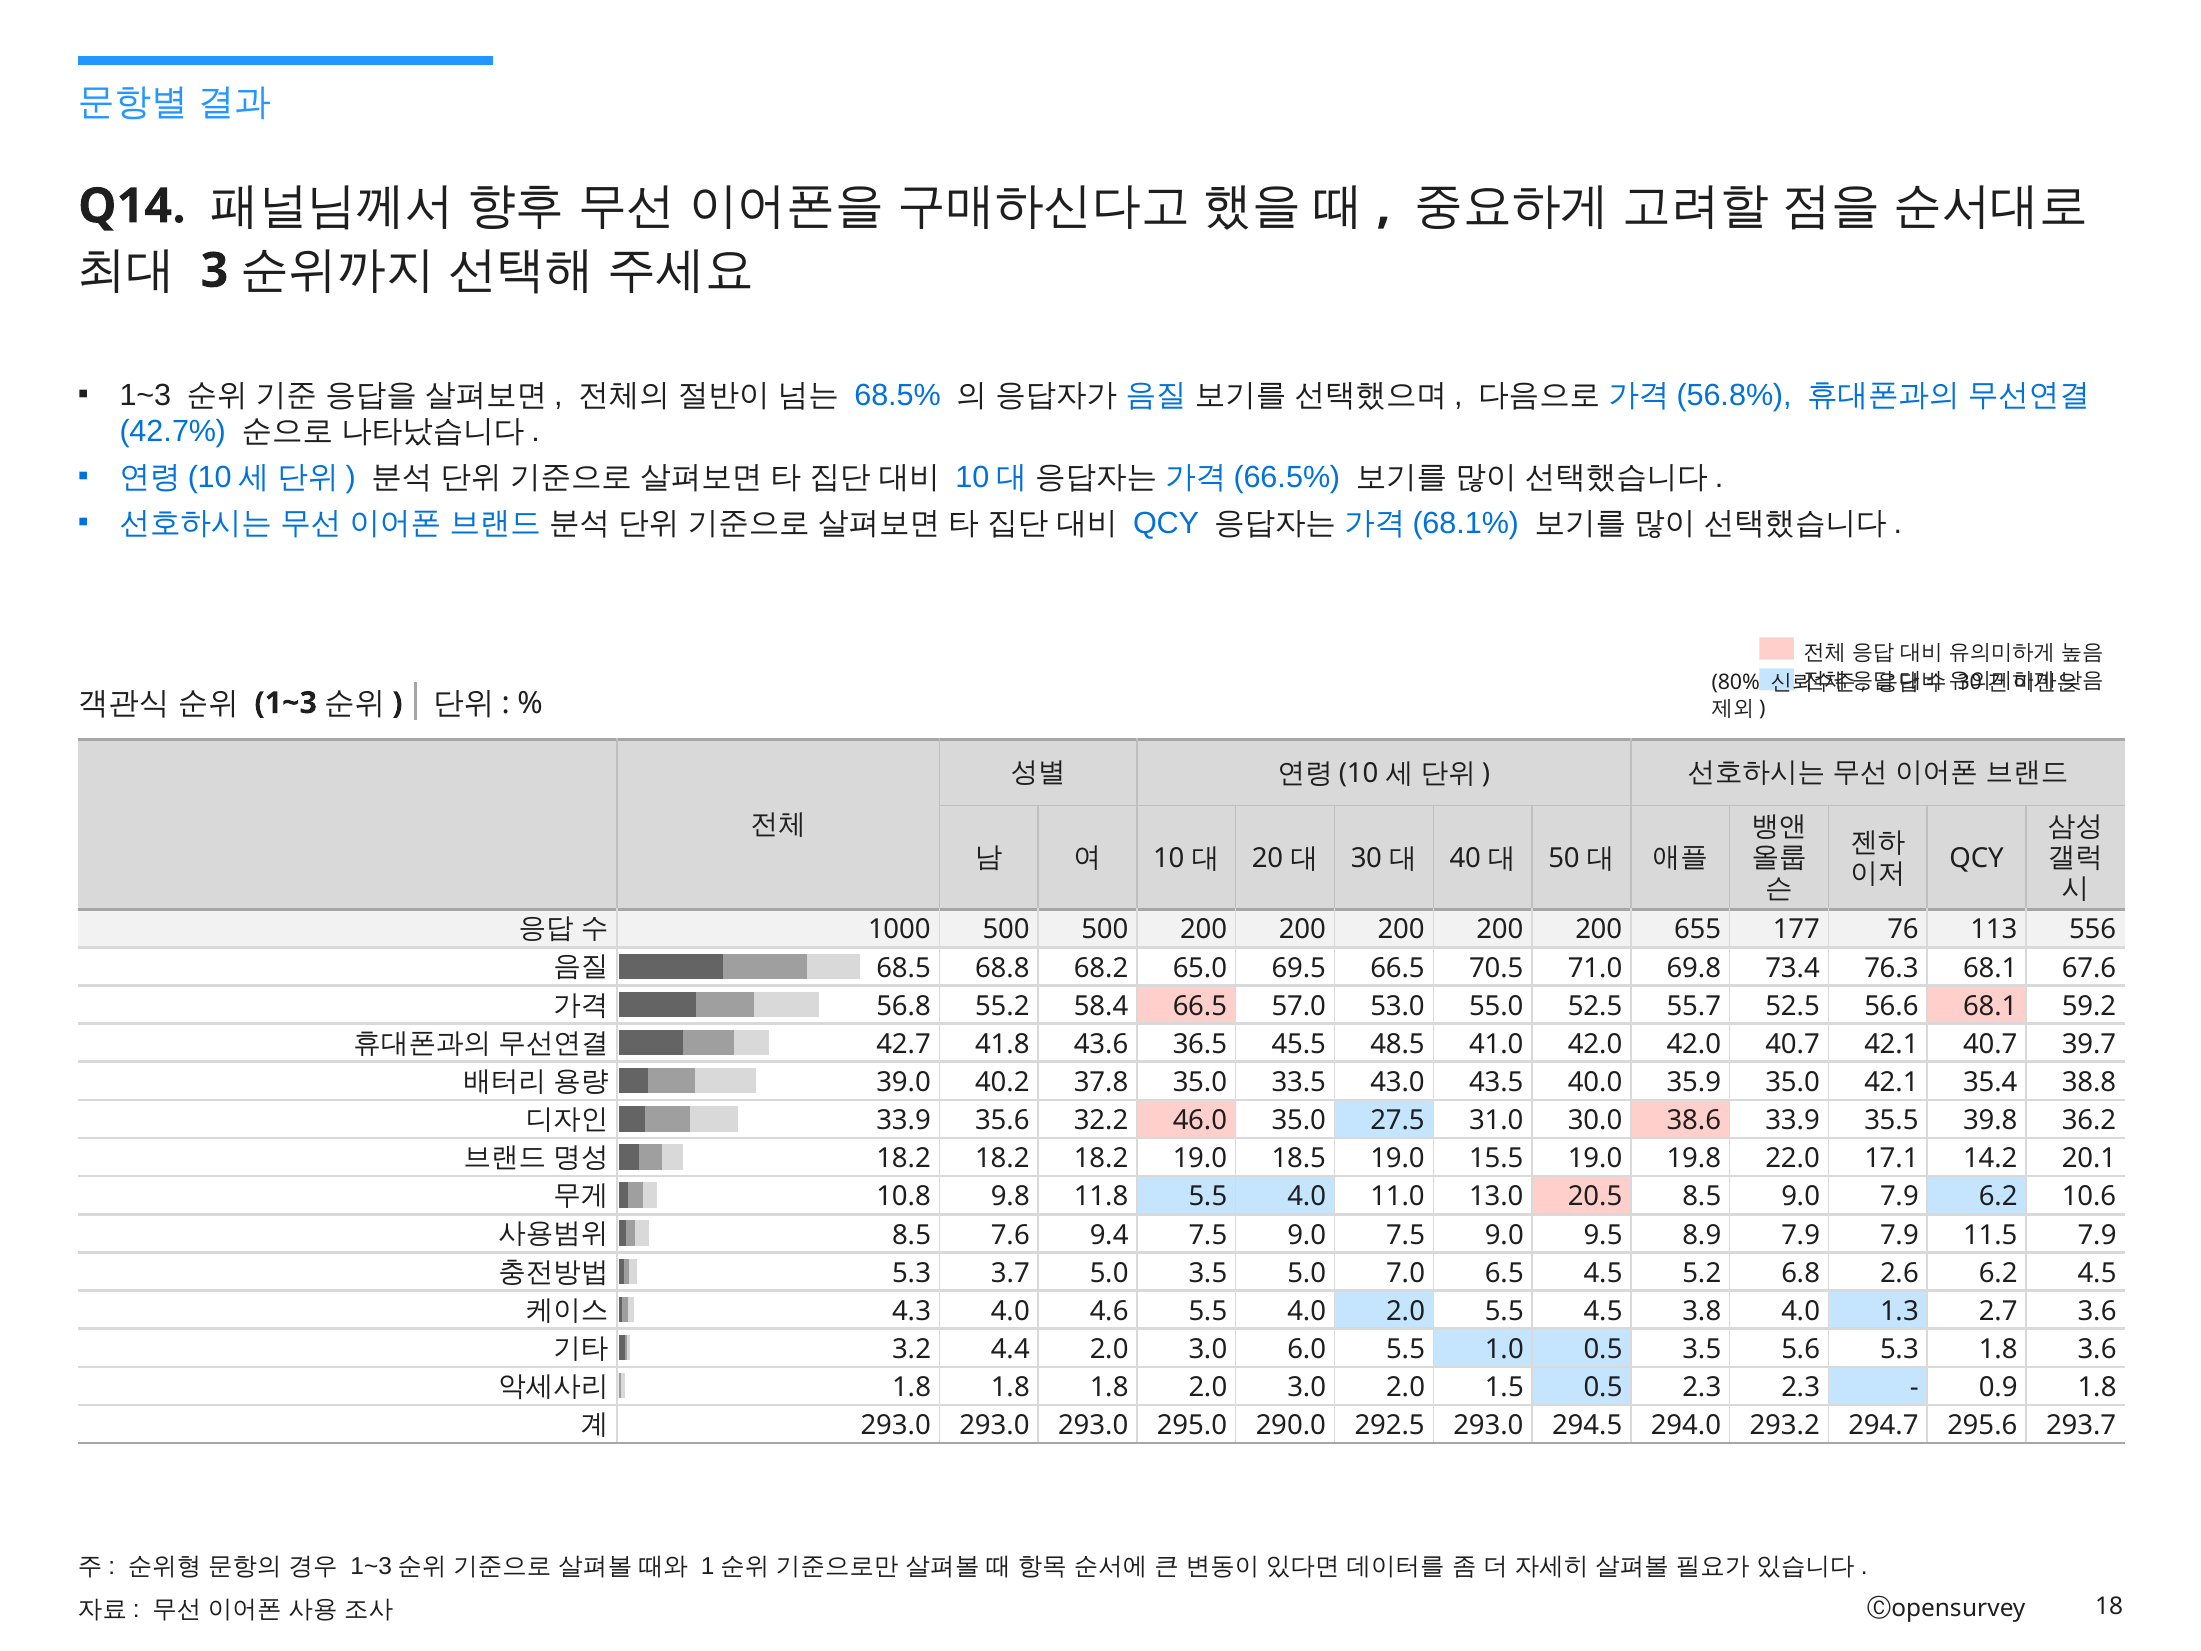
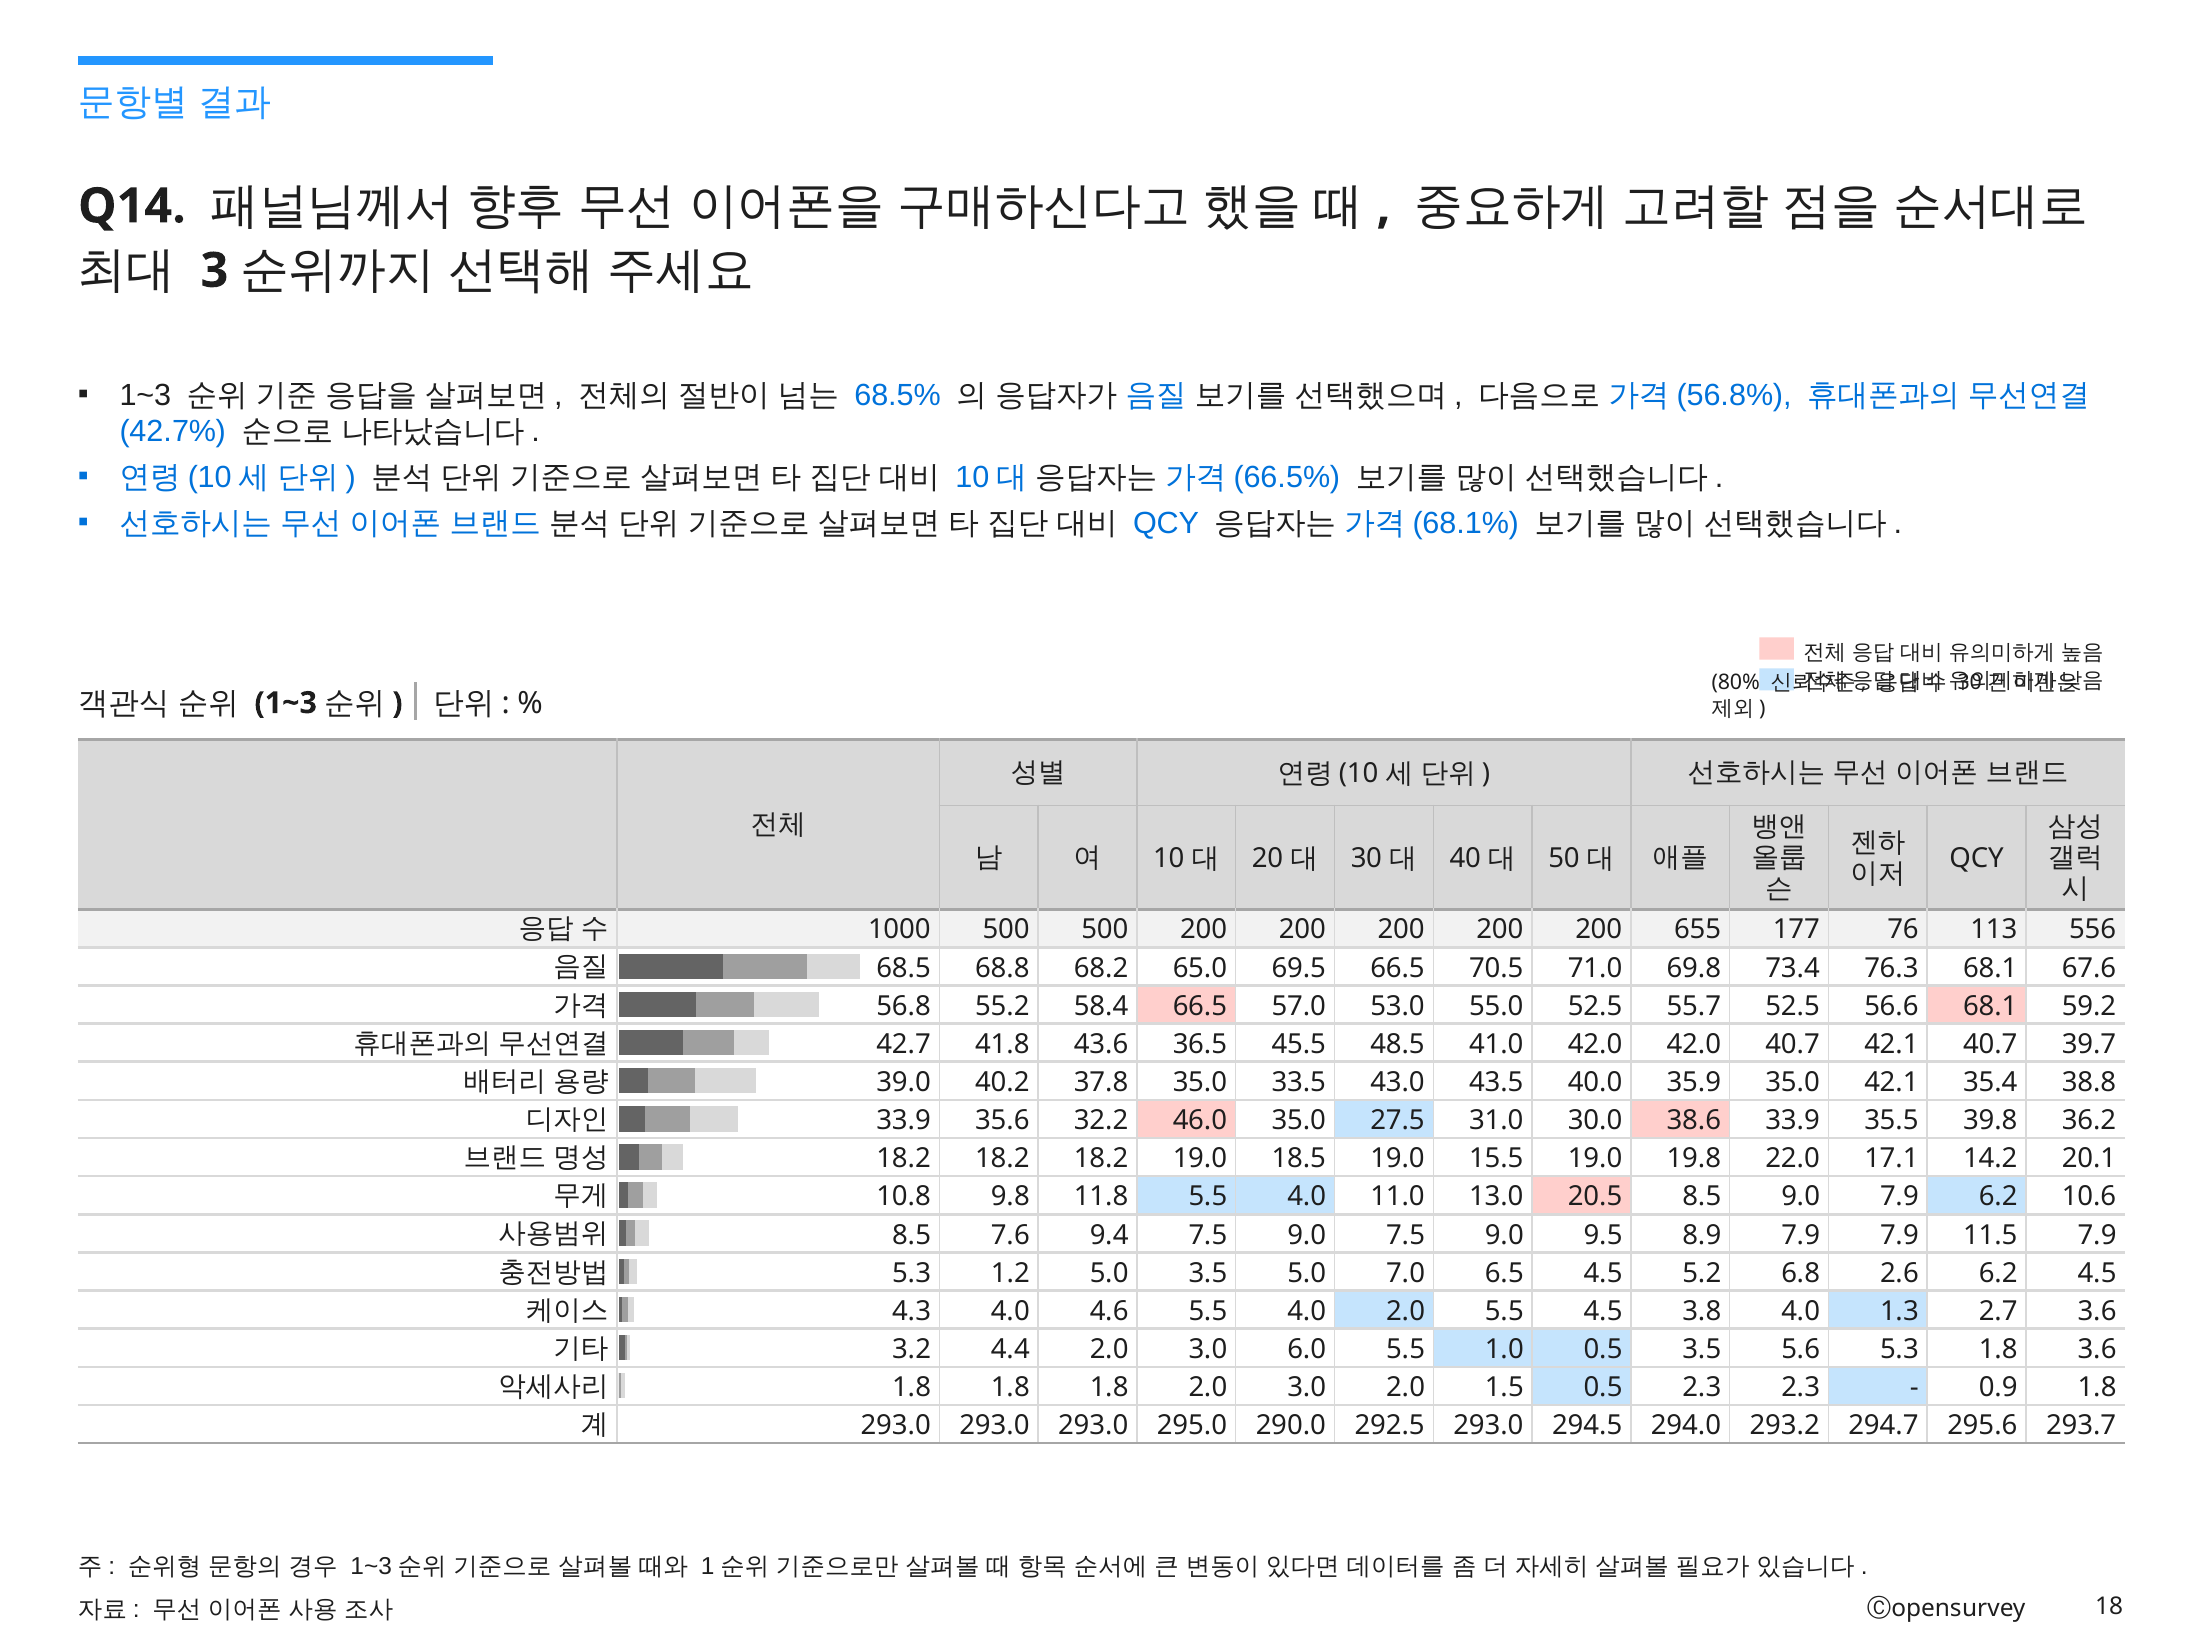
3.7: 3.7 -> 1.2
